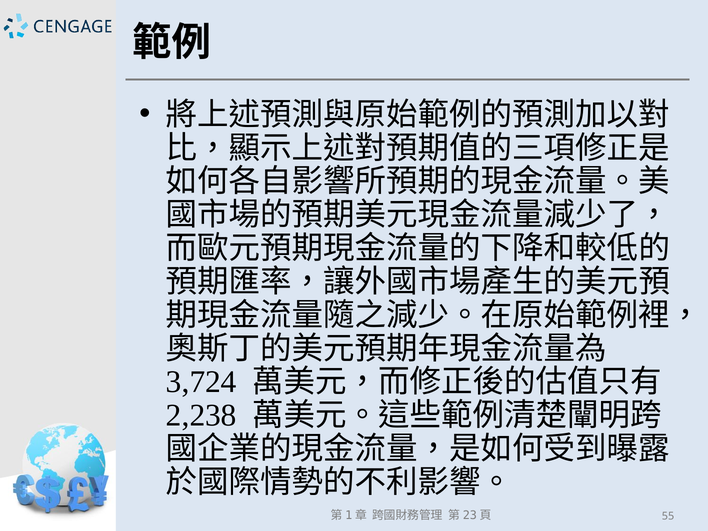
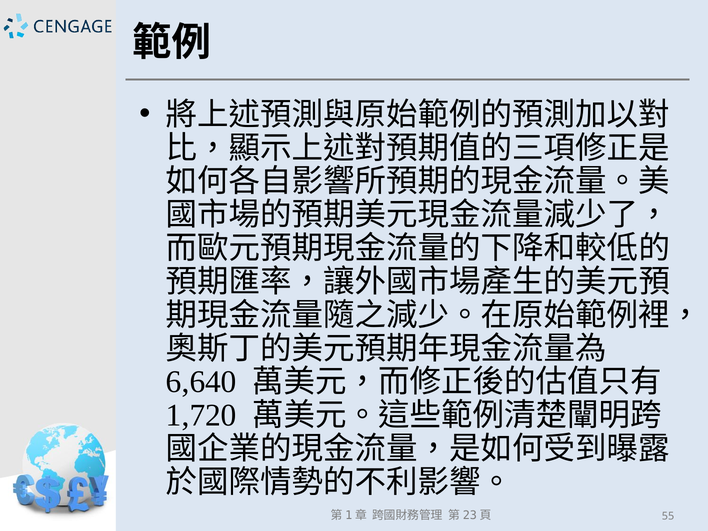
3,724: 3,724 -> 6,640
2,238: 2,238 -> 1,720
